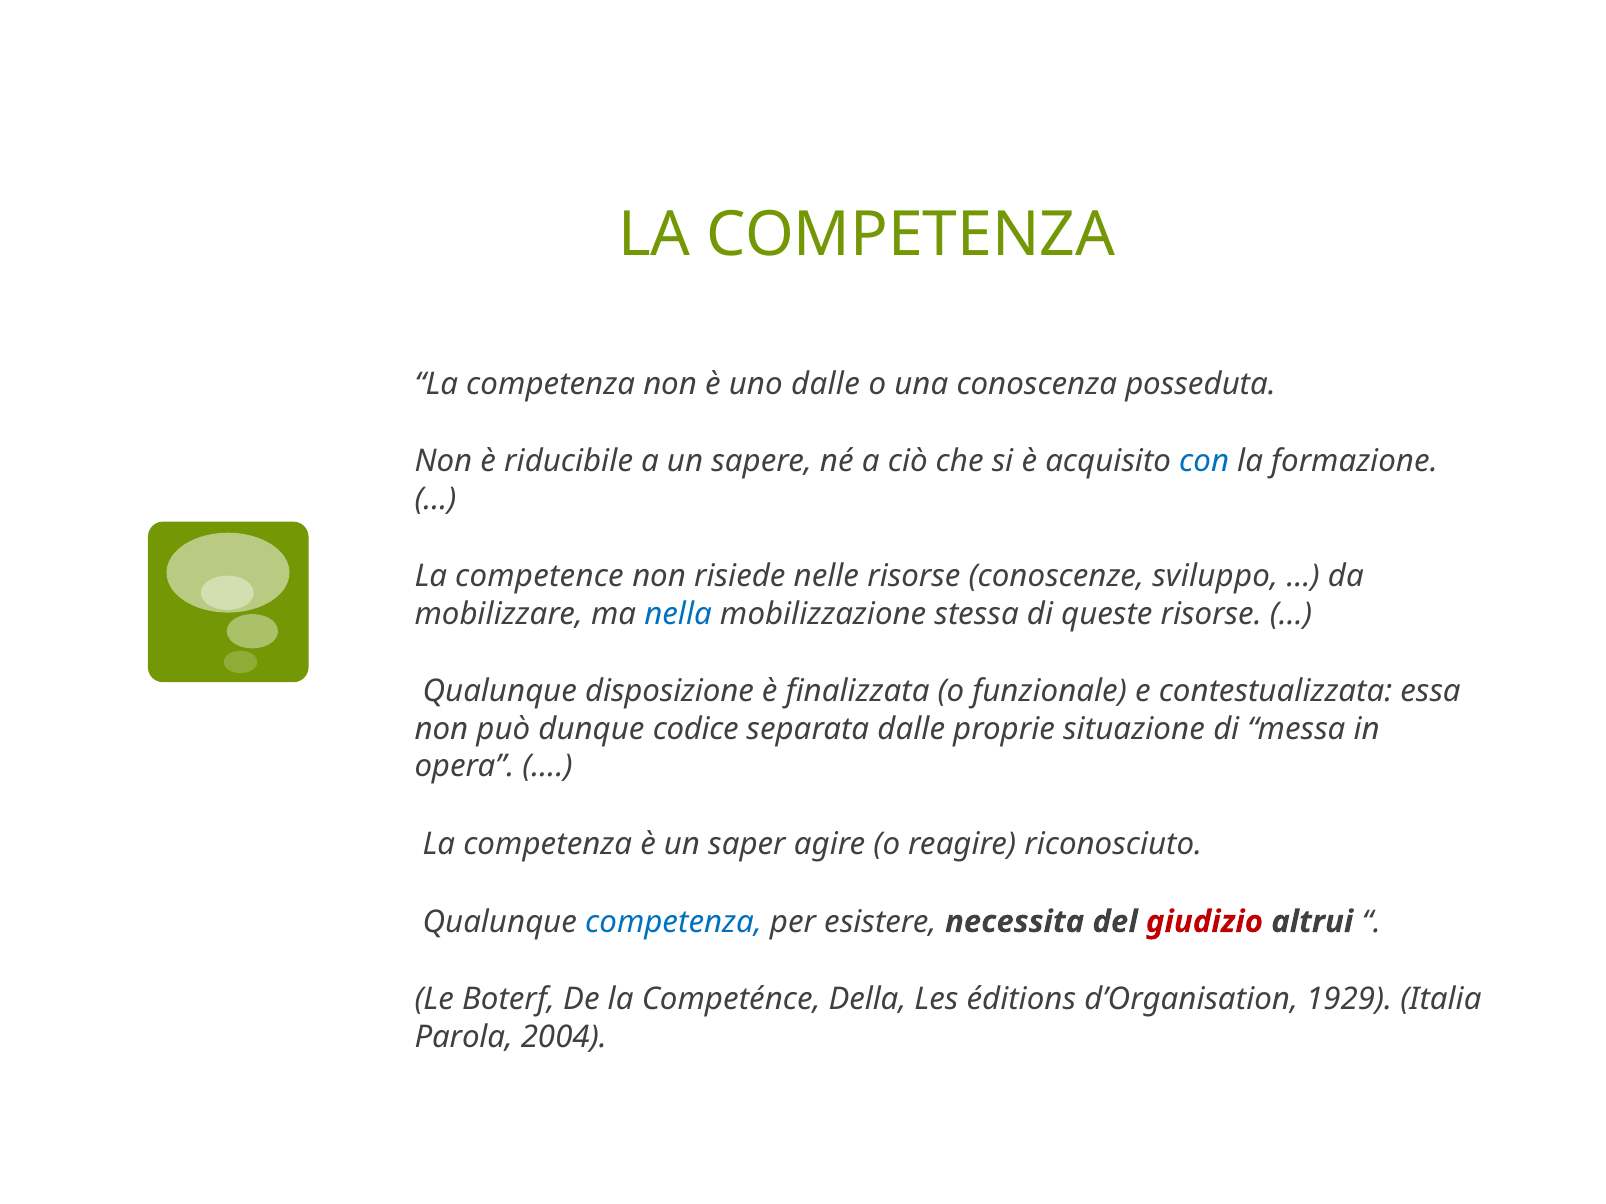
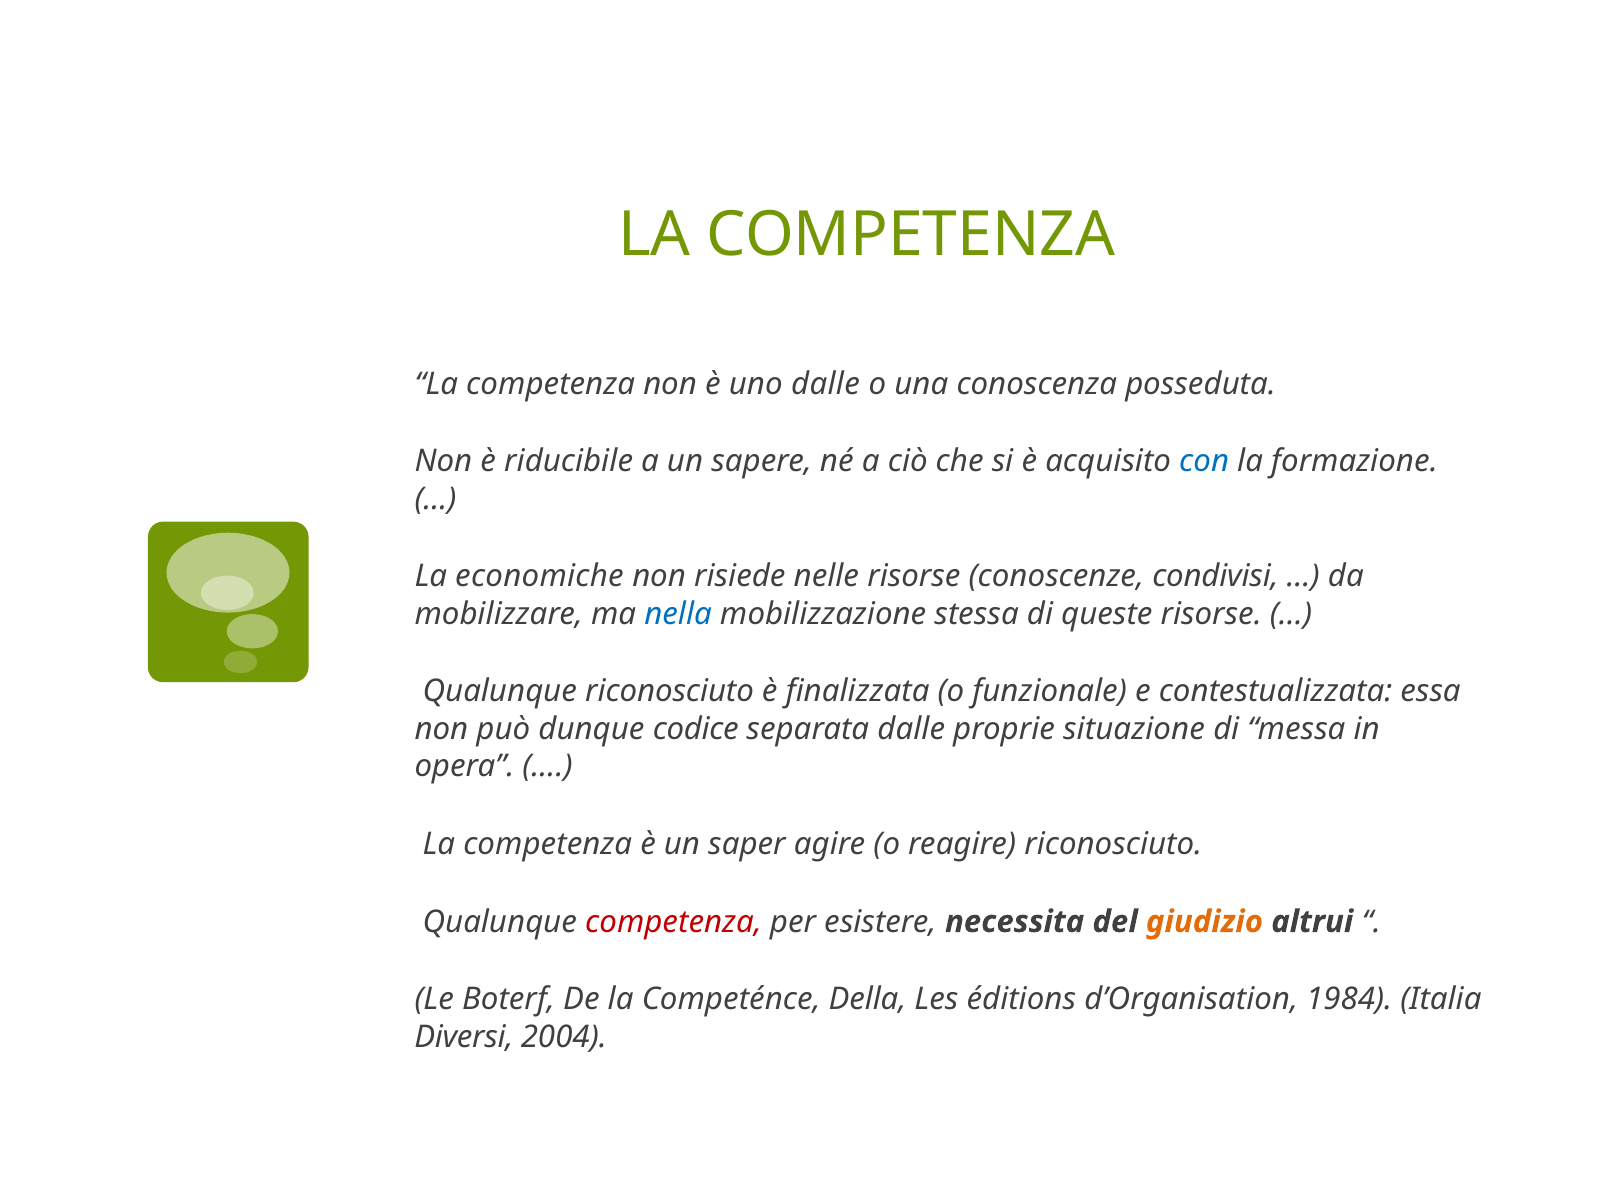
competence: competence -> economiche
sviluppo: sviluppo -> condivisi
Qualunque disposizione: disposizione -> riconosciuto
competenza at (674, 922) colour: blue -> red
giudizio colour: red -> orange
1929: 1929 -> 1984
Parola: Parola -> Diversi
